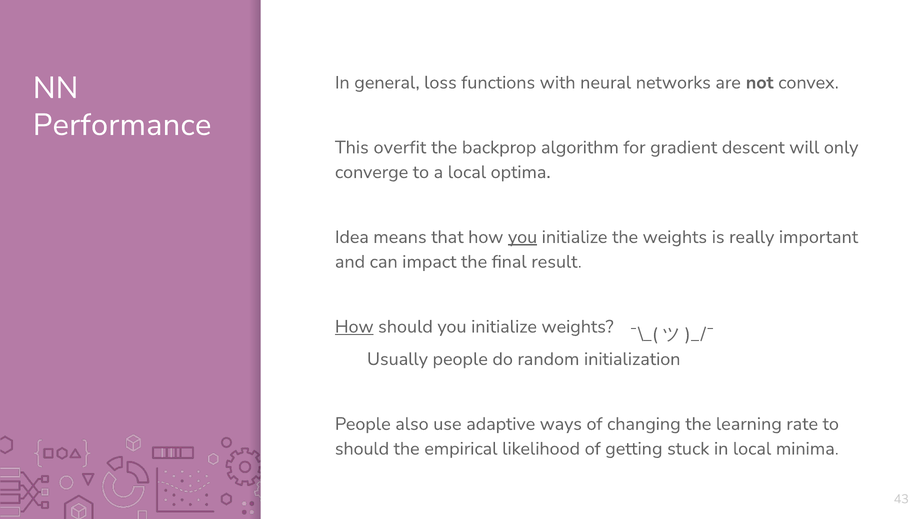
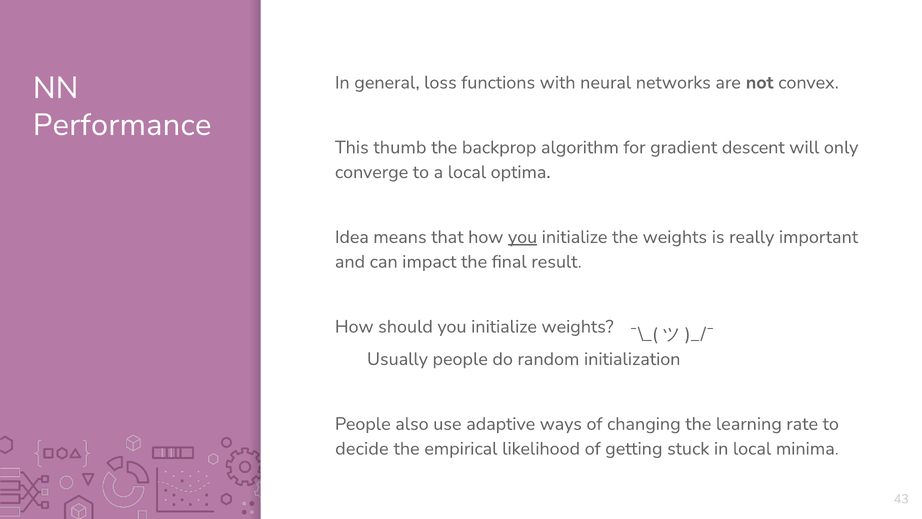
overfit: overfit -> thumb
How at (354, 326) underline: present -> none
should at (362, 448): should -> decide
